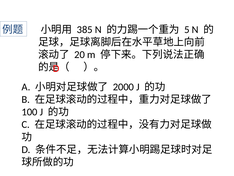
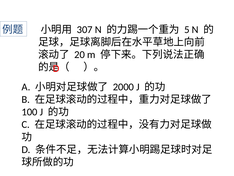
385: 385 -> 307
